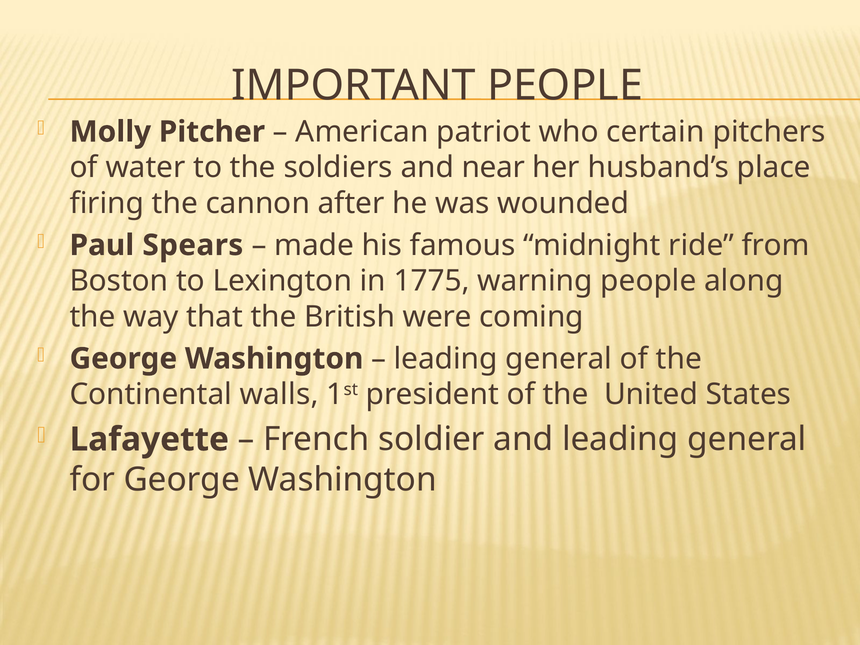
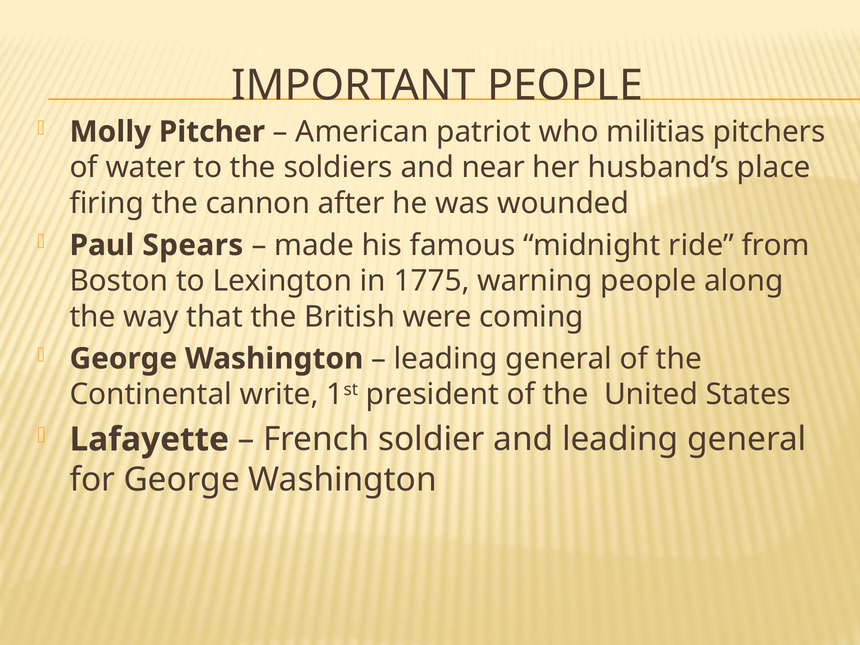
certain: certain -> militias
walls: walls -> write
